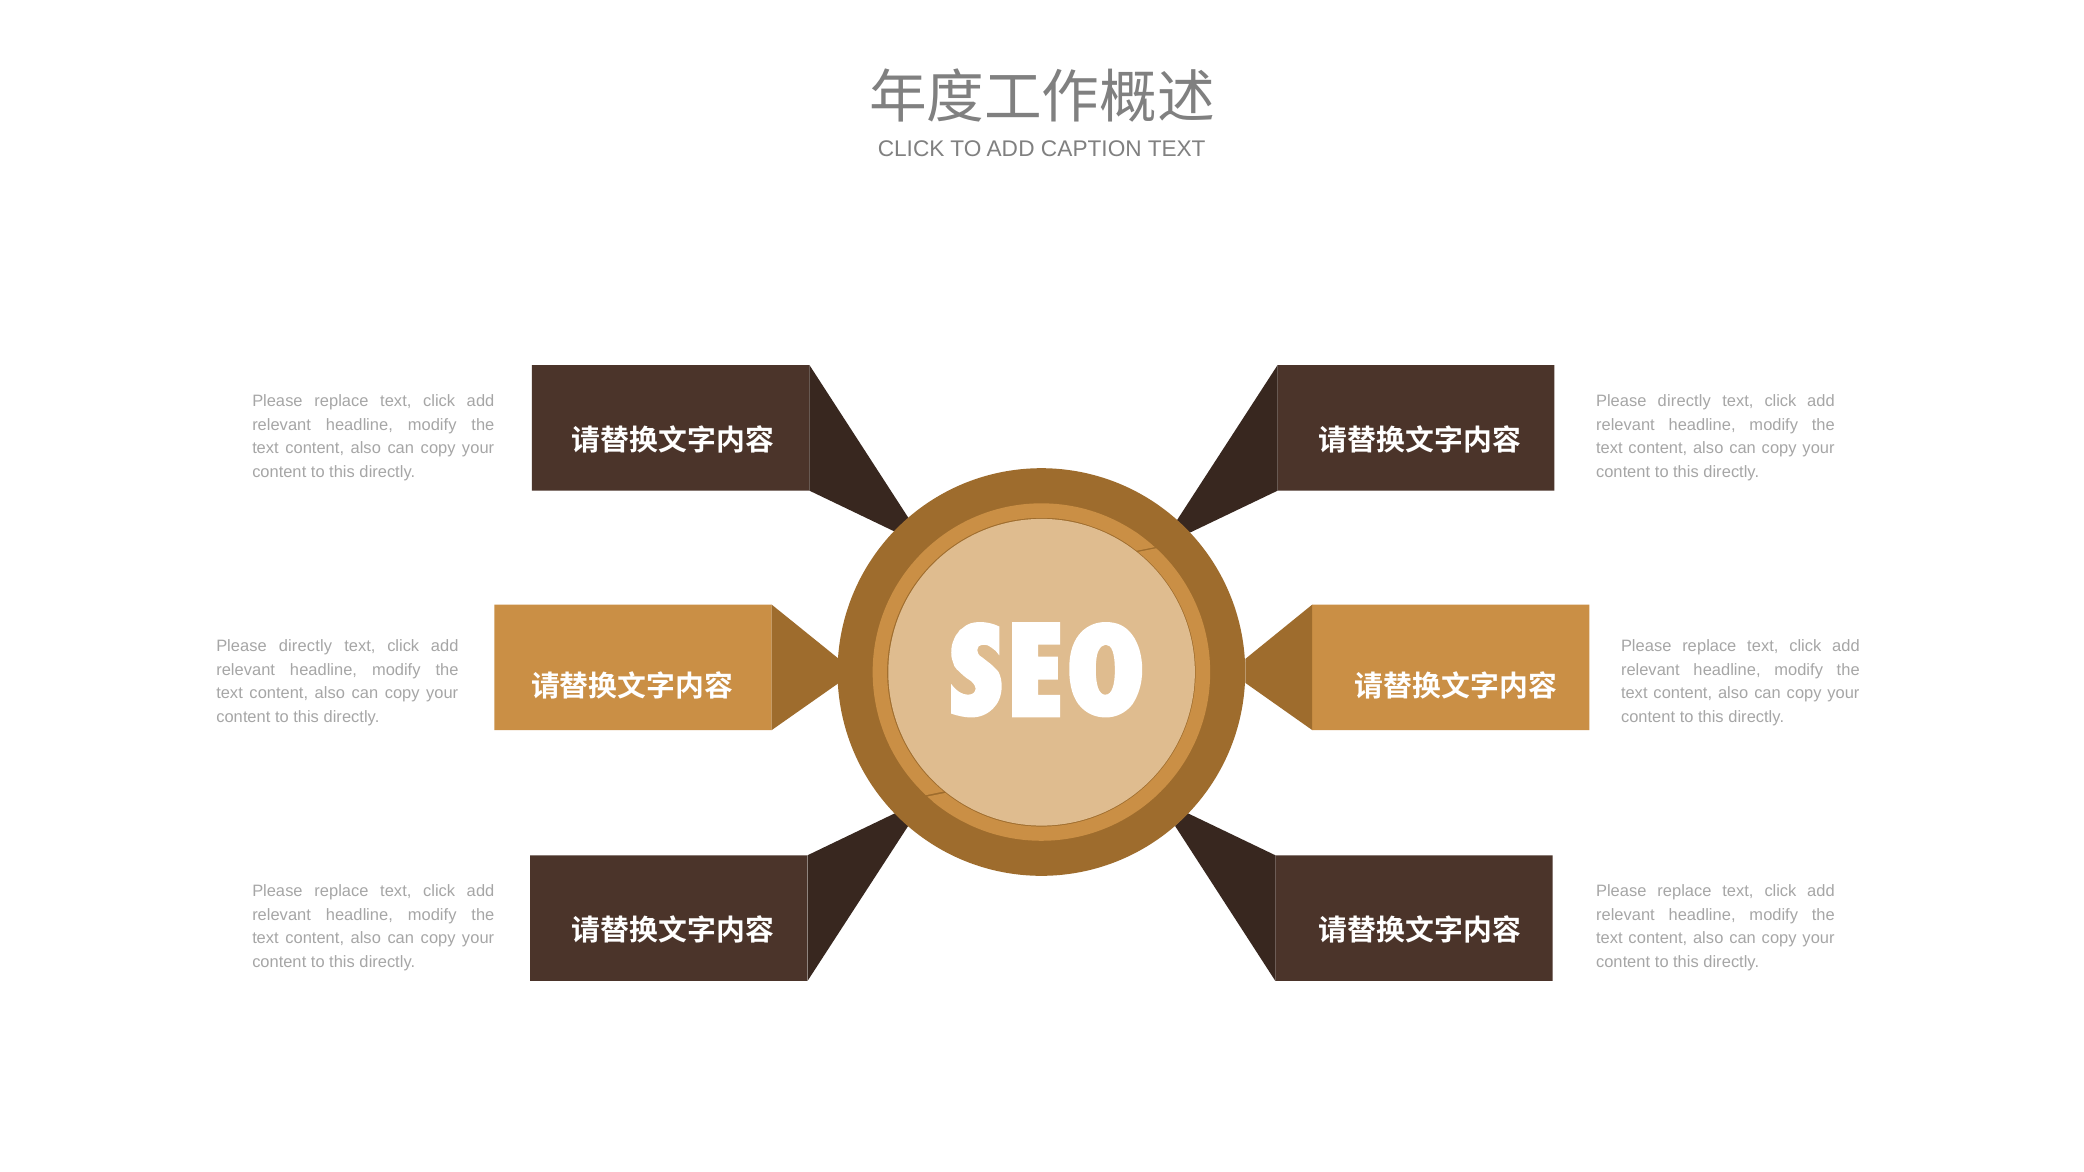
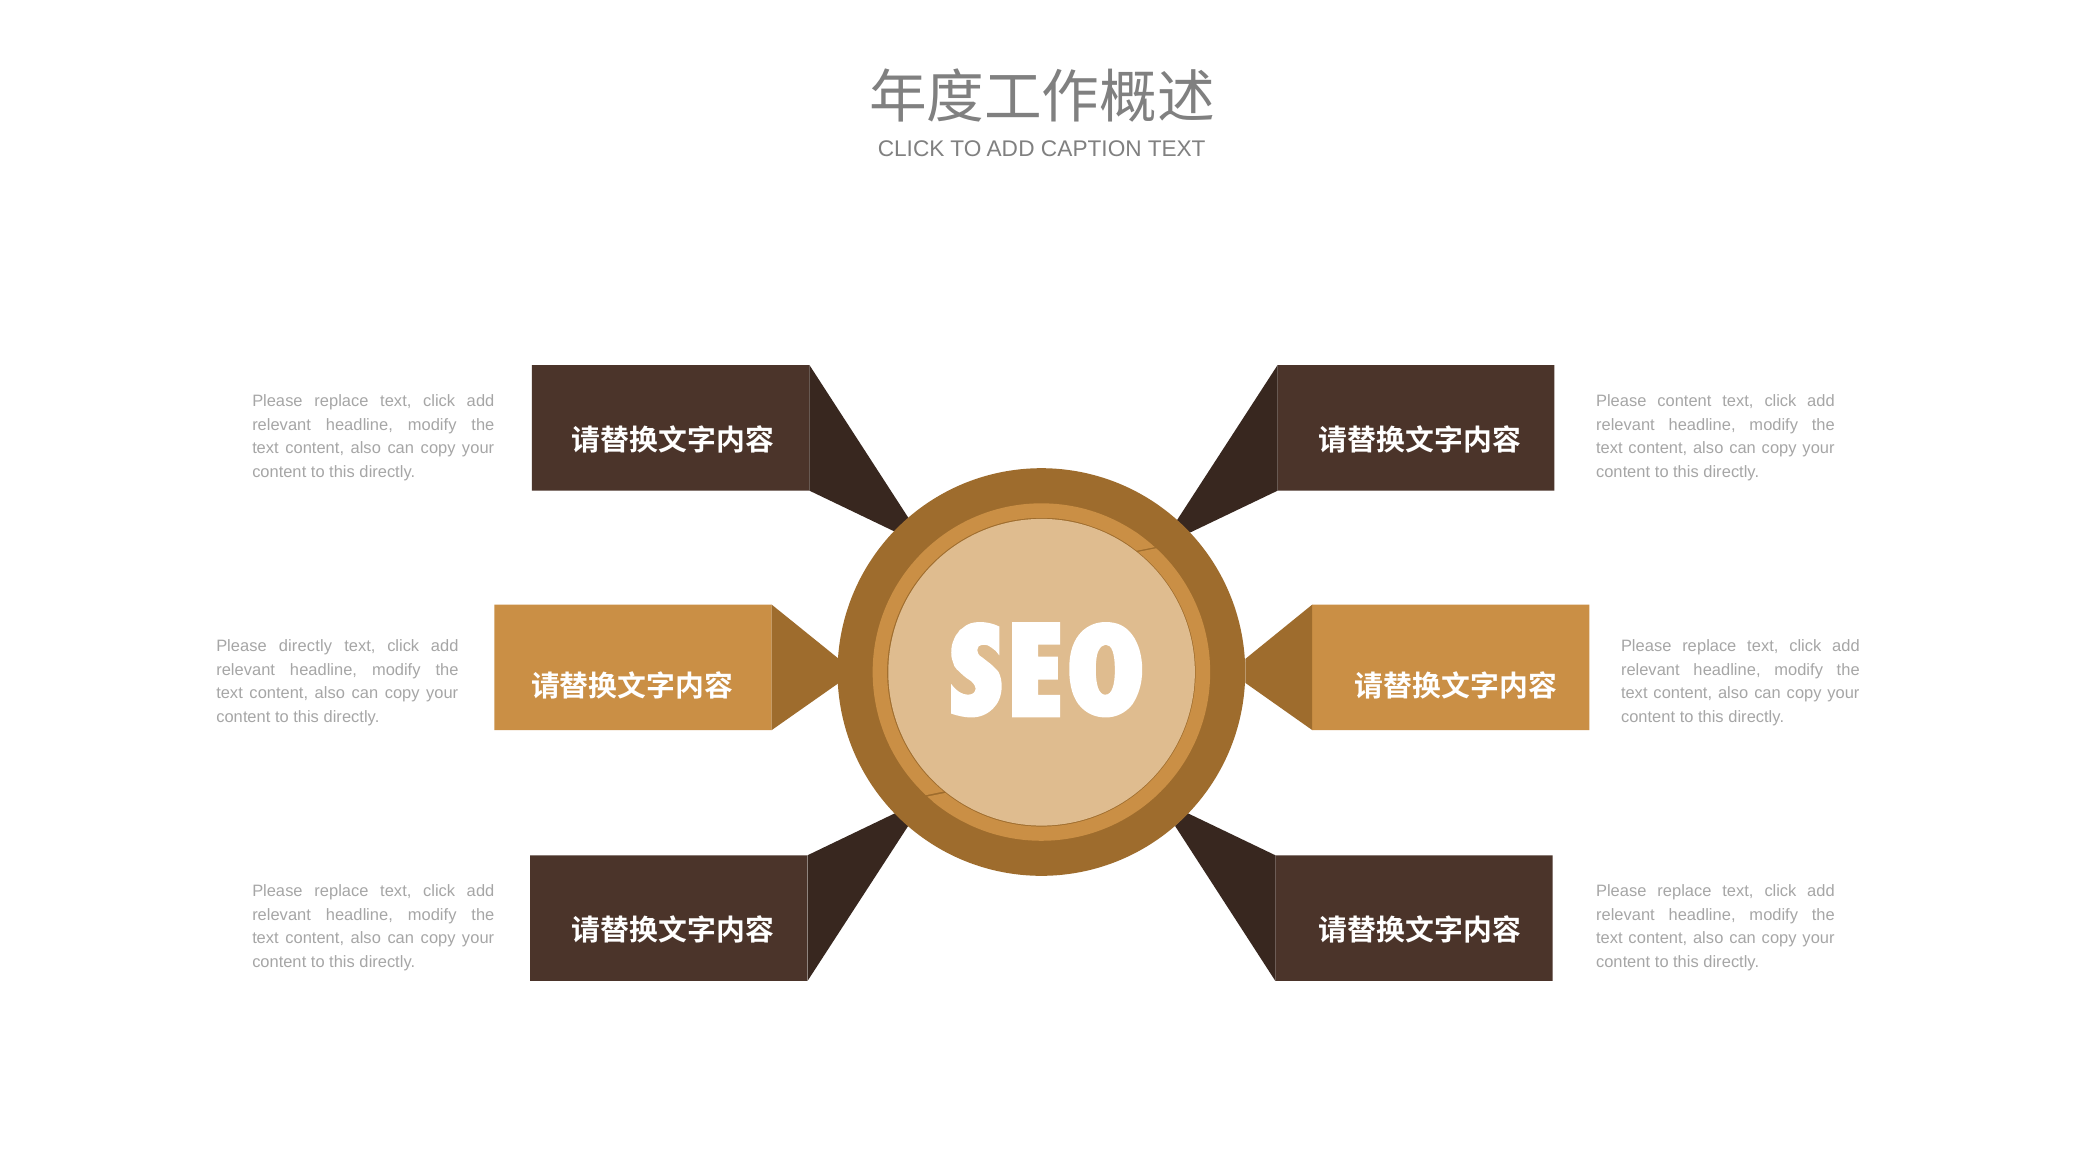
directly at (1684, 401): directly -> content
